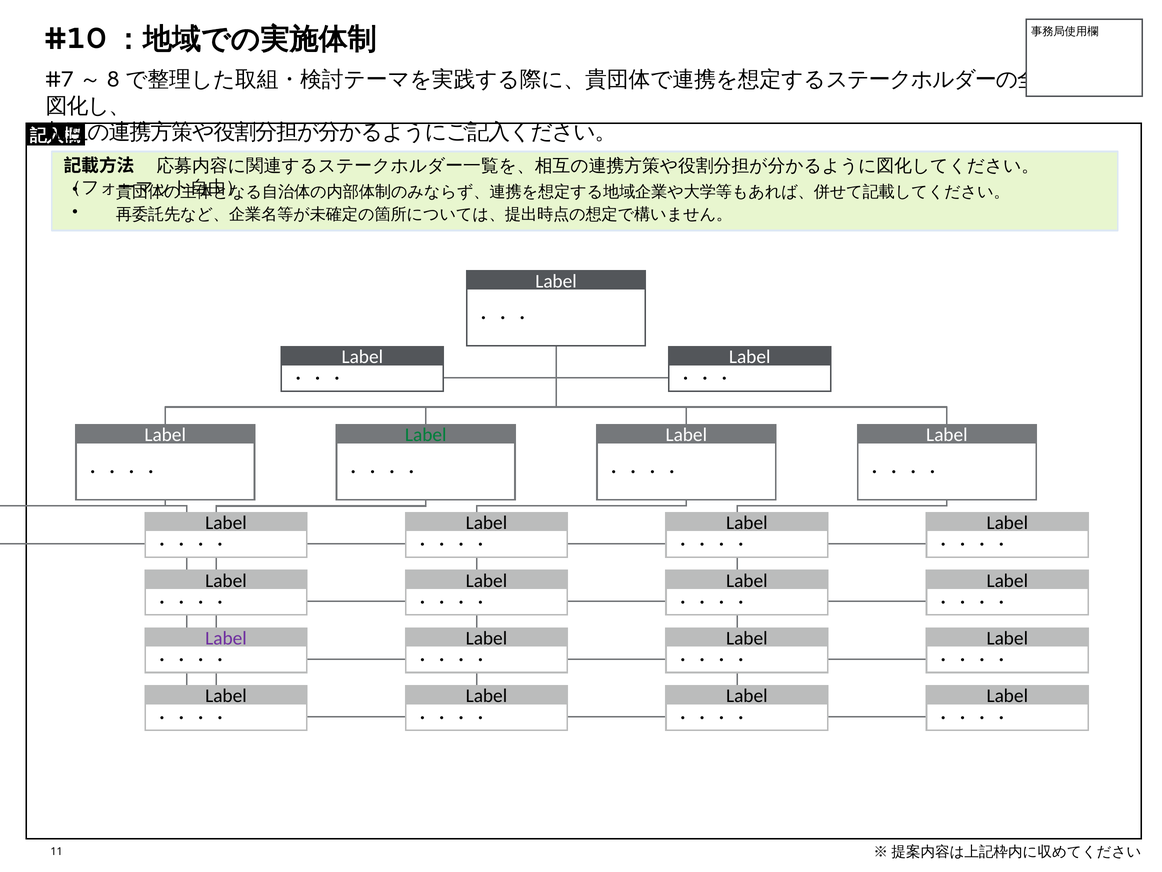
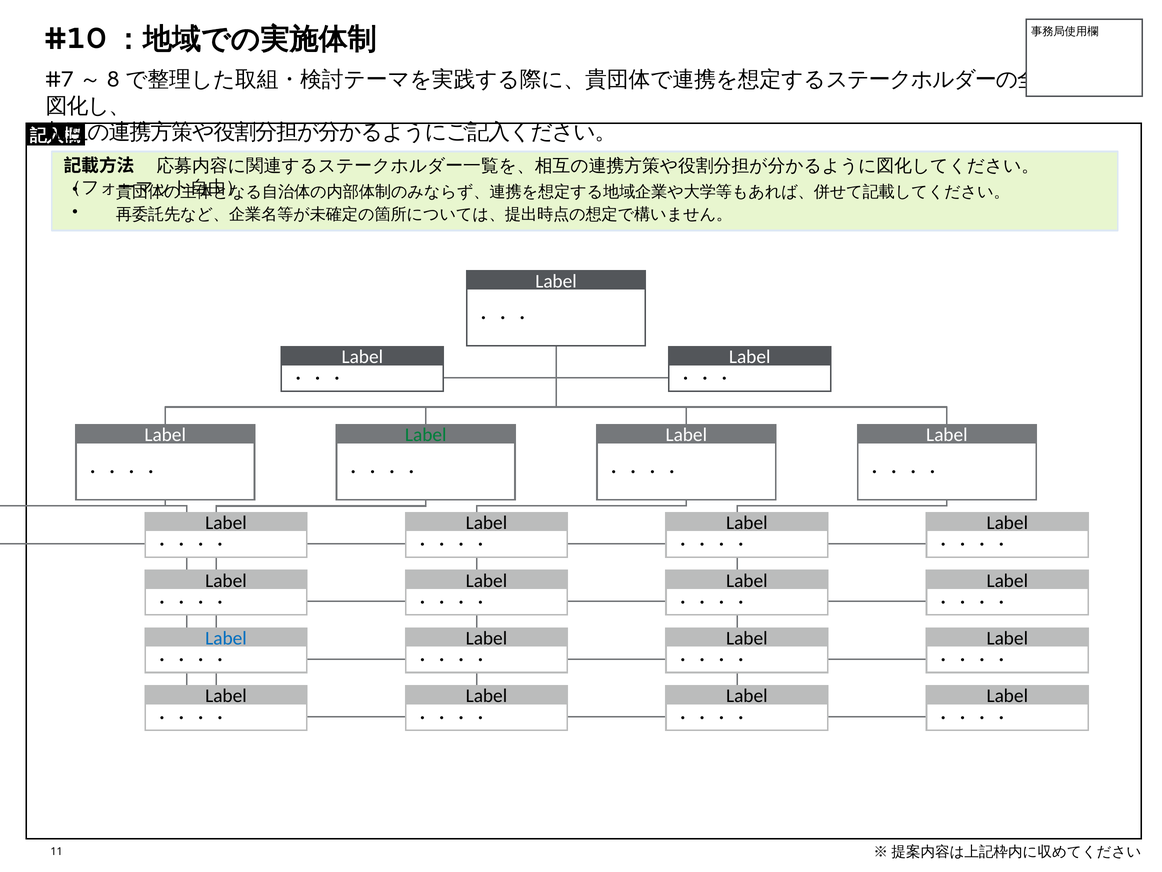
Label at (226, 638) colour: purple -> blue
